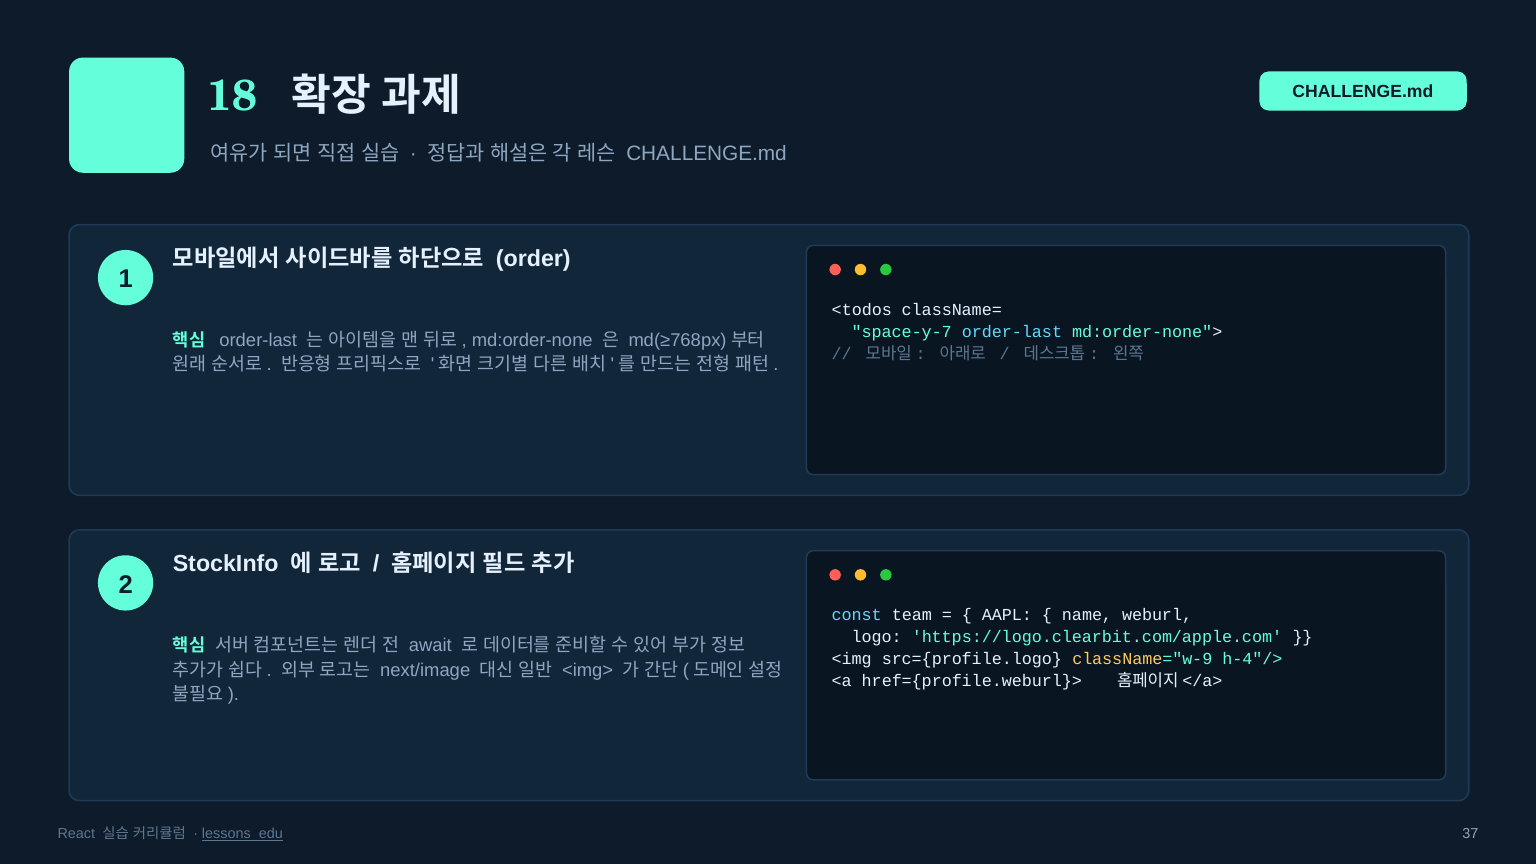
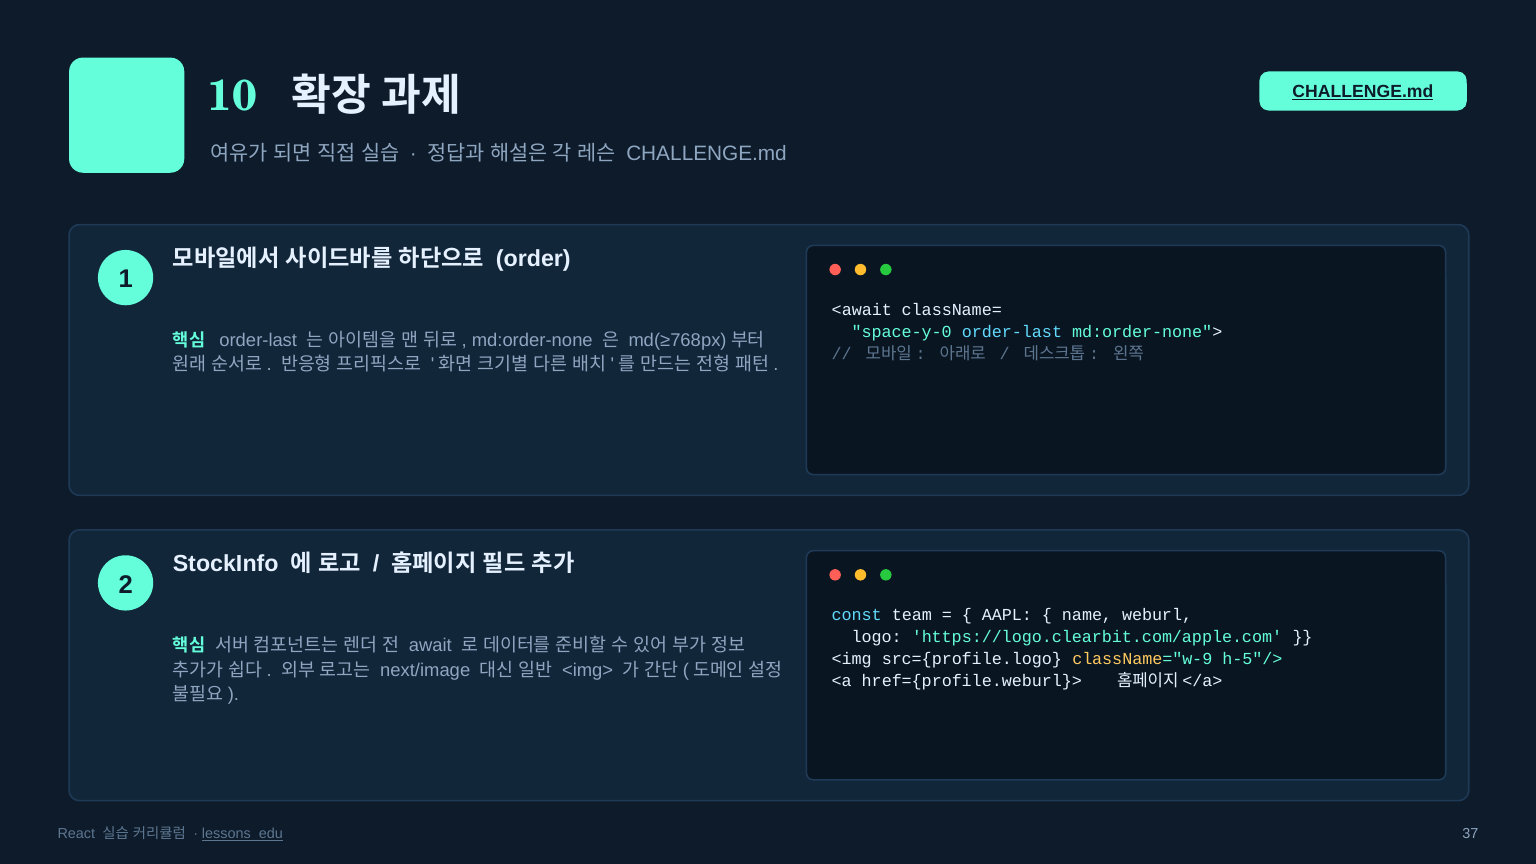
CHALLENGE.md at (1363, 92) underline: none -> present
18: 18 -> 10
<todos: <todos -> <await
space-y-7: space-y-7 -> space-y-0
h-4"/>: h-4"/> -> h-5"/>
